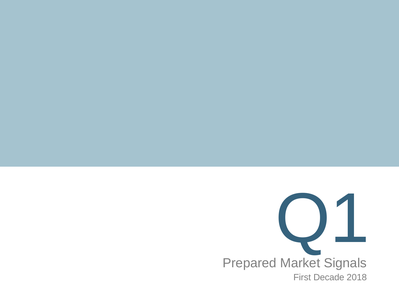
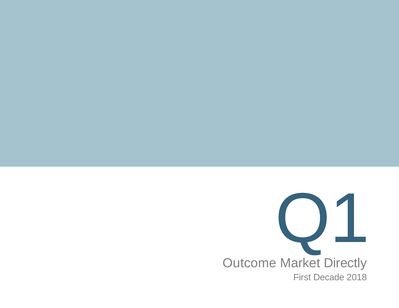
Prepared: Prepared -> Outcome
Signals: Signals -> Directly
